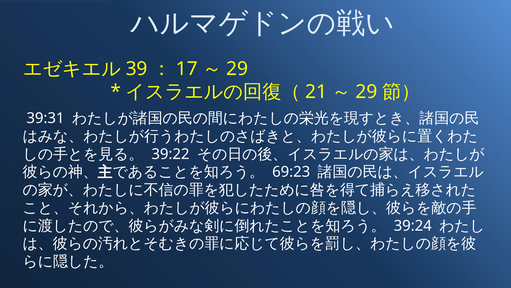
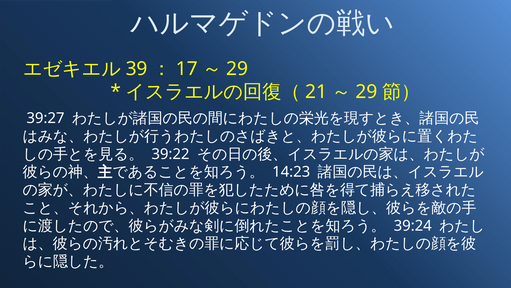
39:31: 39:31 -> 39:27
69:23: 69:23 -> 14:23
